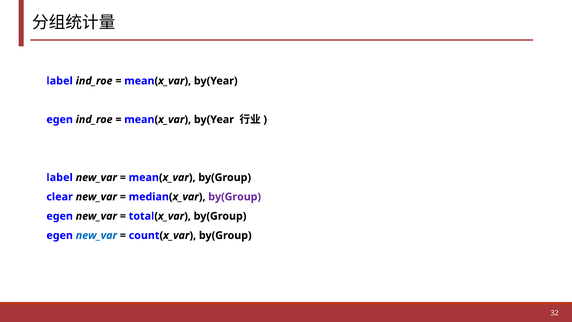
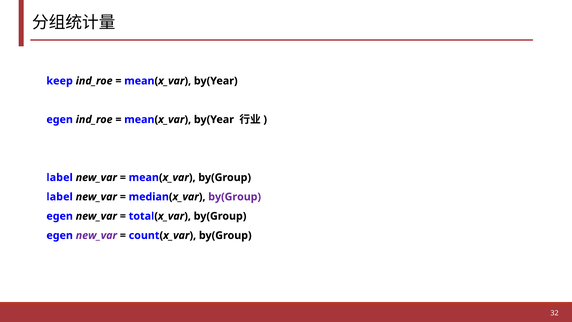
label at (60, 81): label -> keep
clear at (60, 197): clear -> label
new_var at (96, 235) colour: blue -> purple
